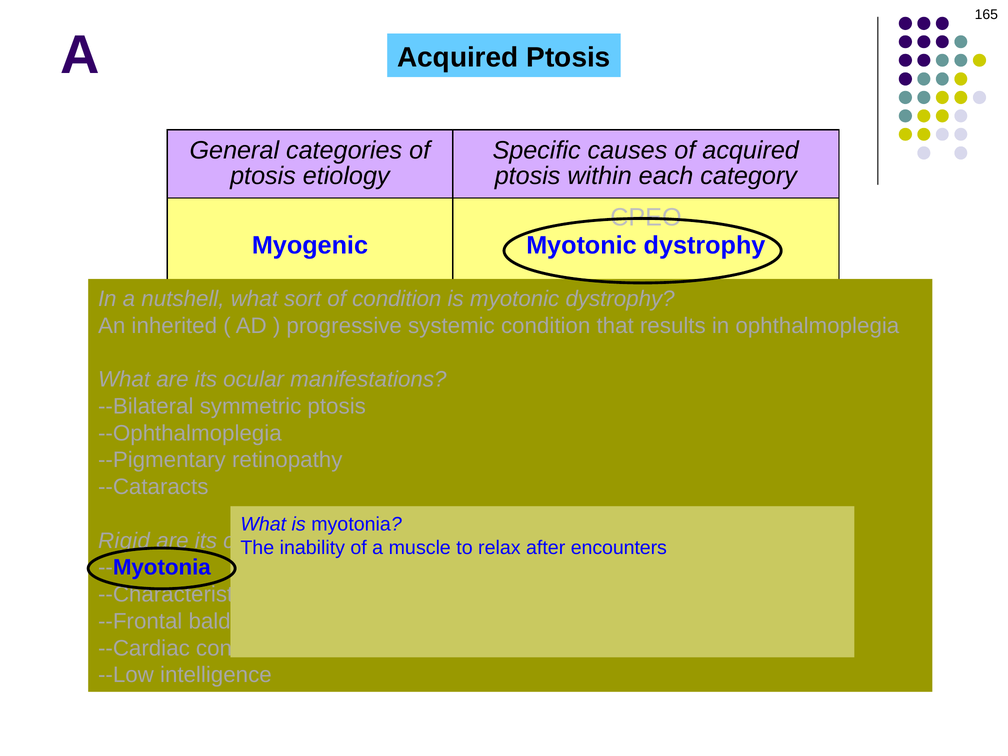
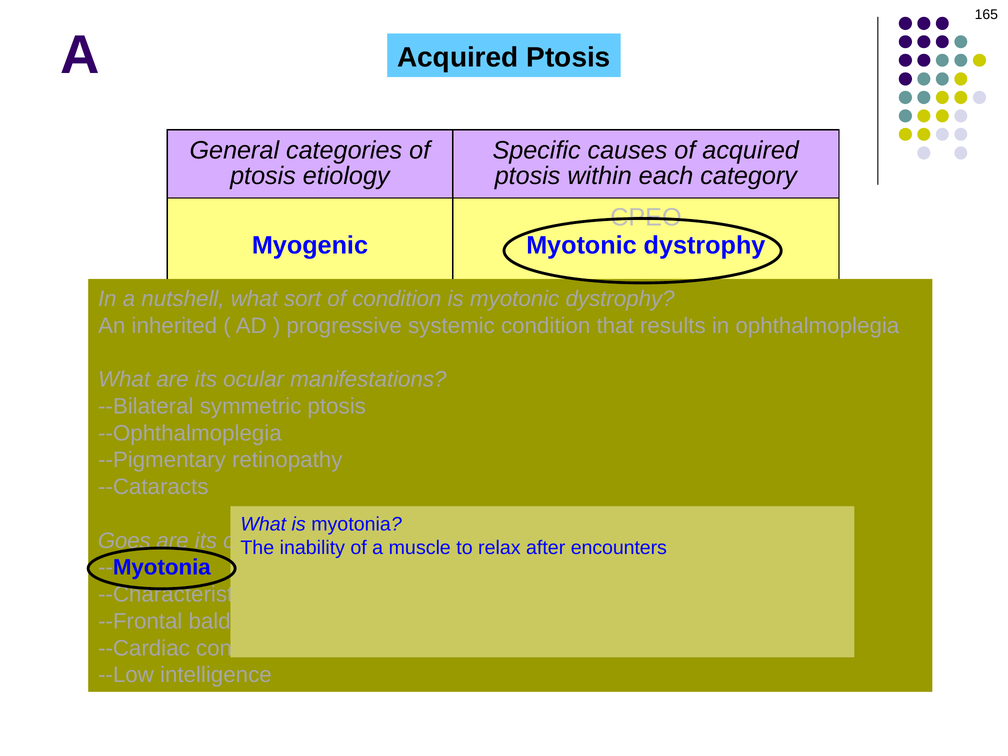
Rigid: Rigid -> Goes
